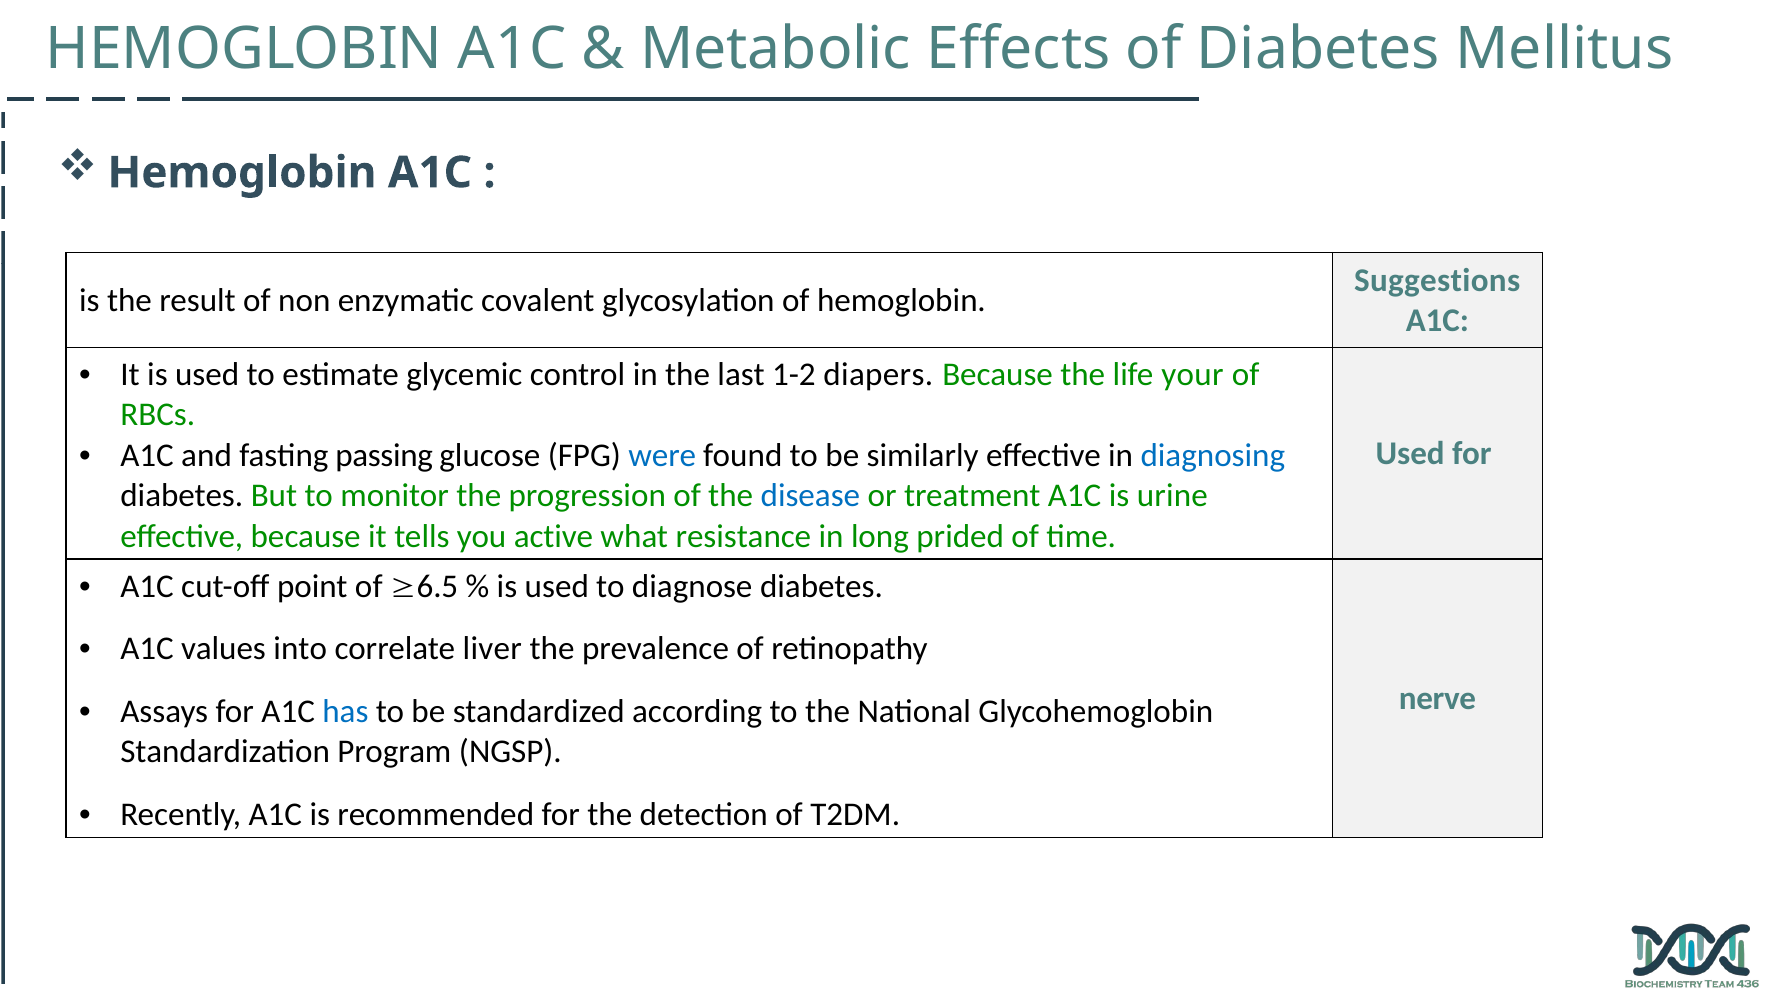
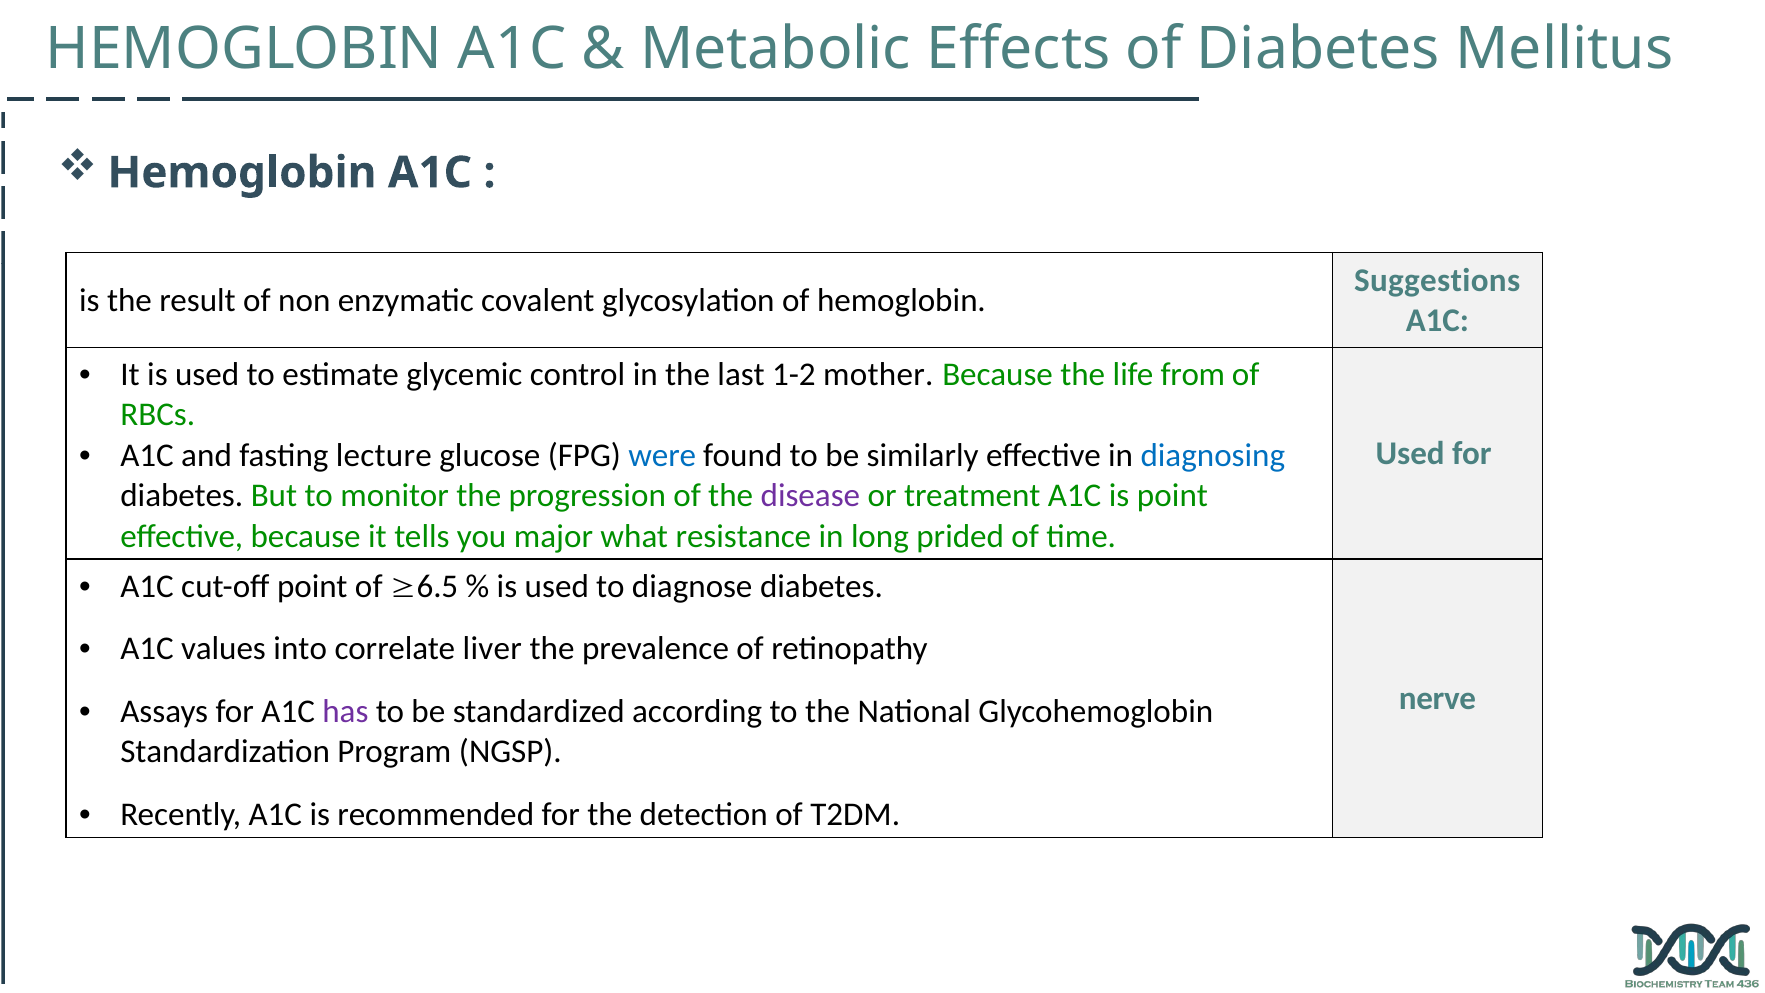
diapers: diapers -> mother
your: your -> from
passing: passing -> lecture
disease colour: blue -> purple
is urine: urine -> point
active: active -> major
has colour: blue -> purple
